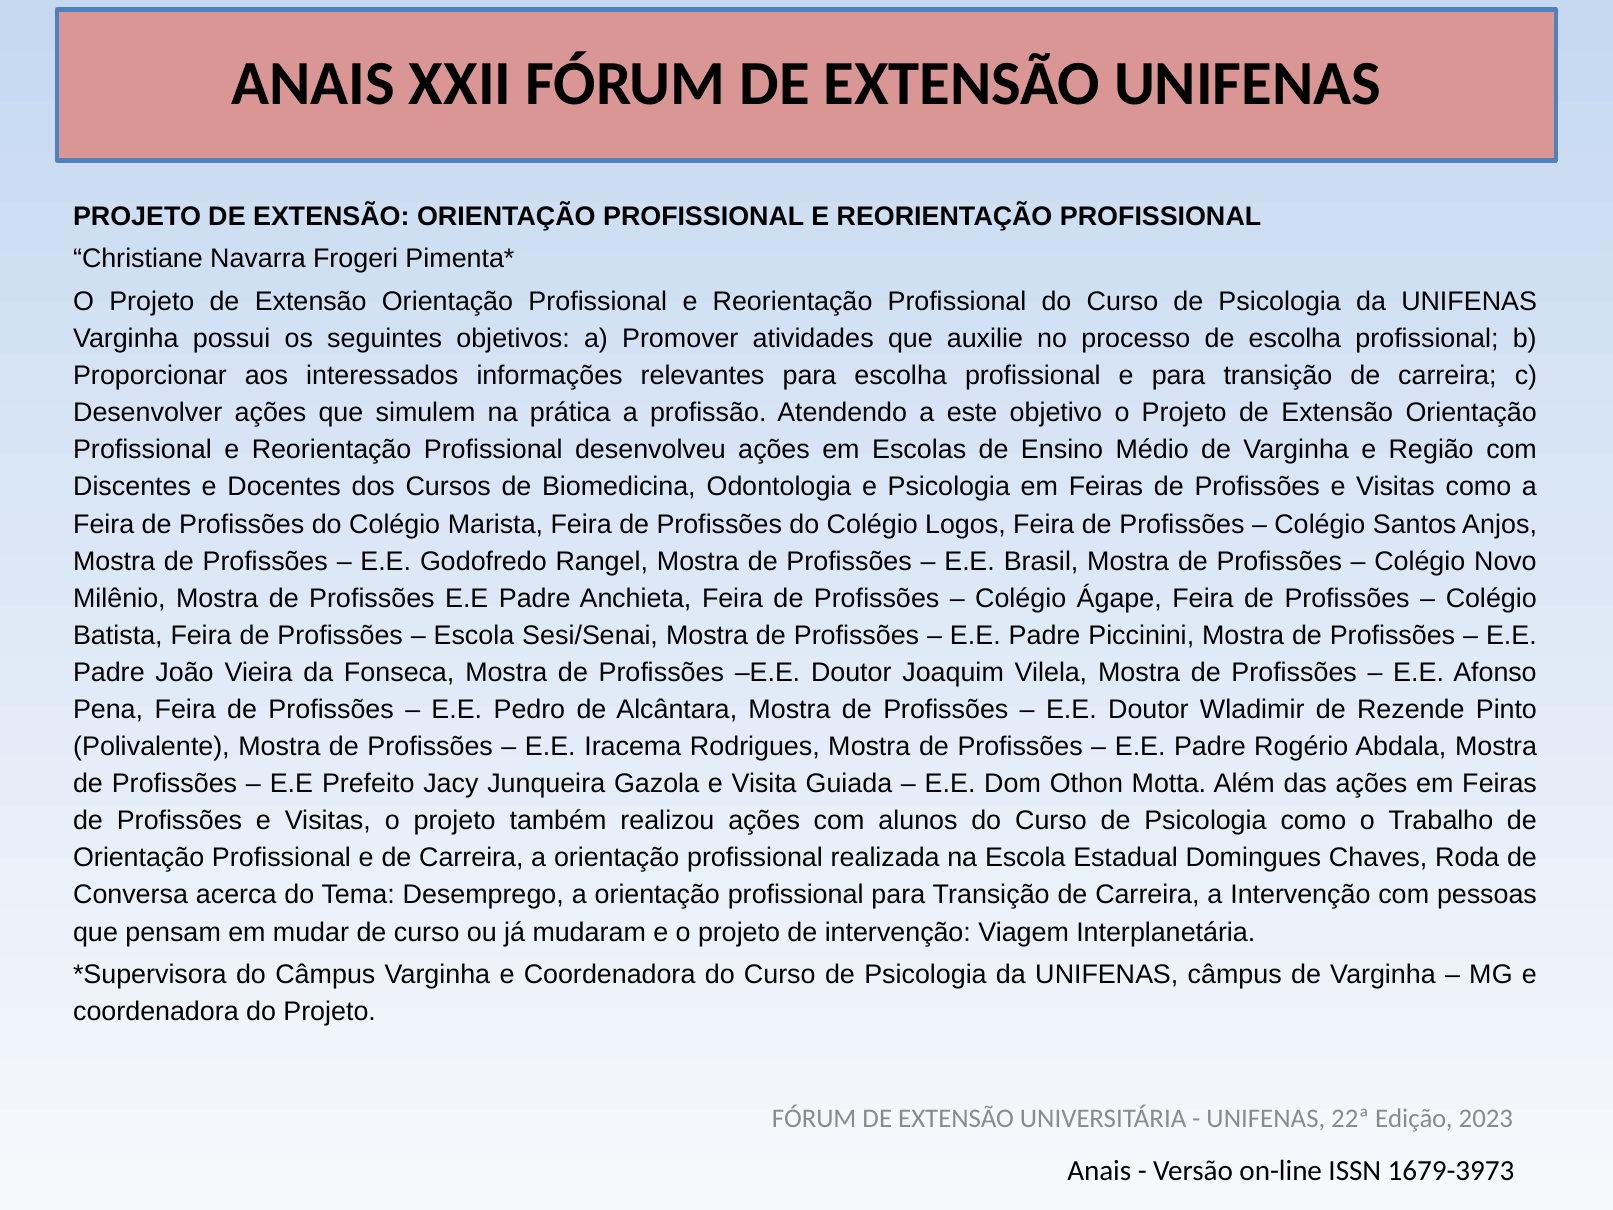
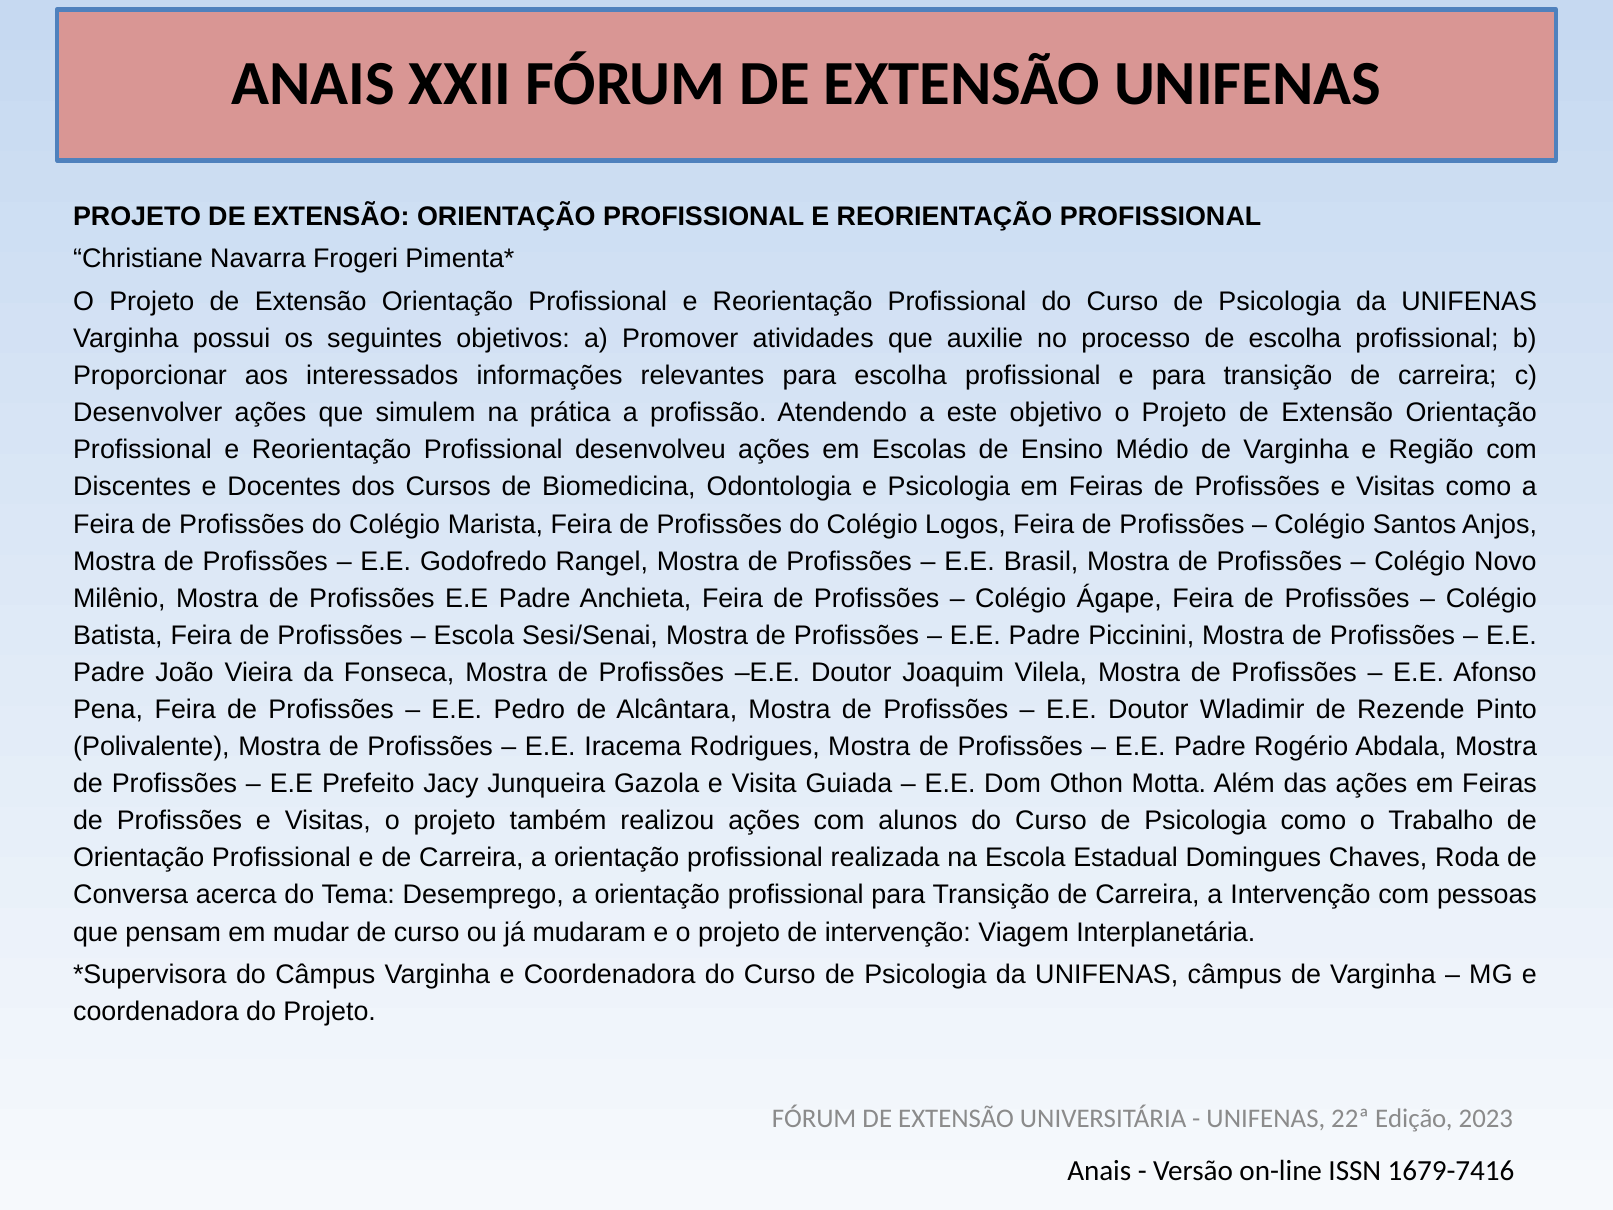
1679-3973: 1679-3973 -> 1679-7416
